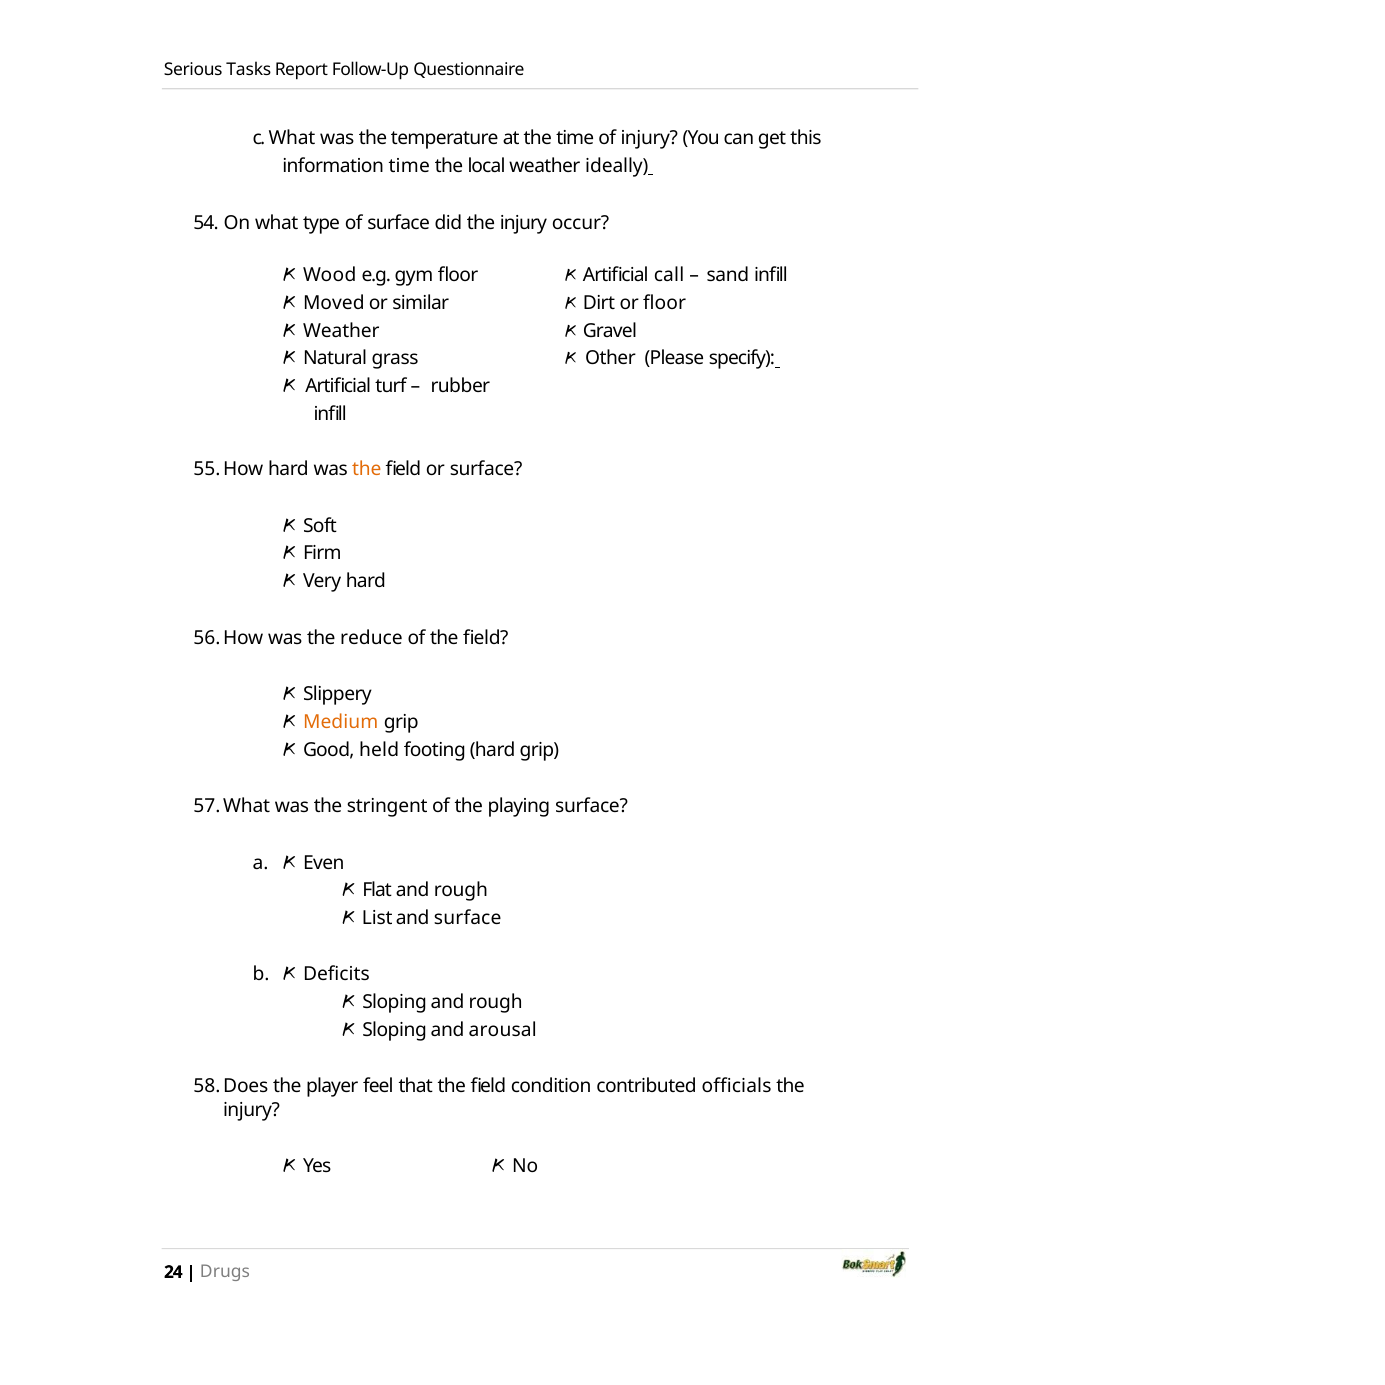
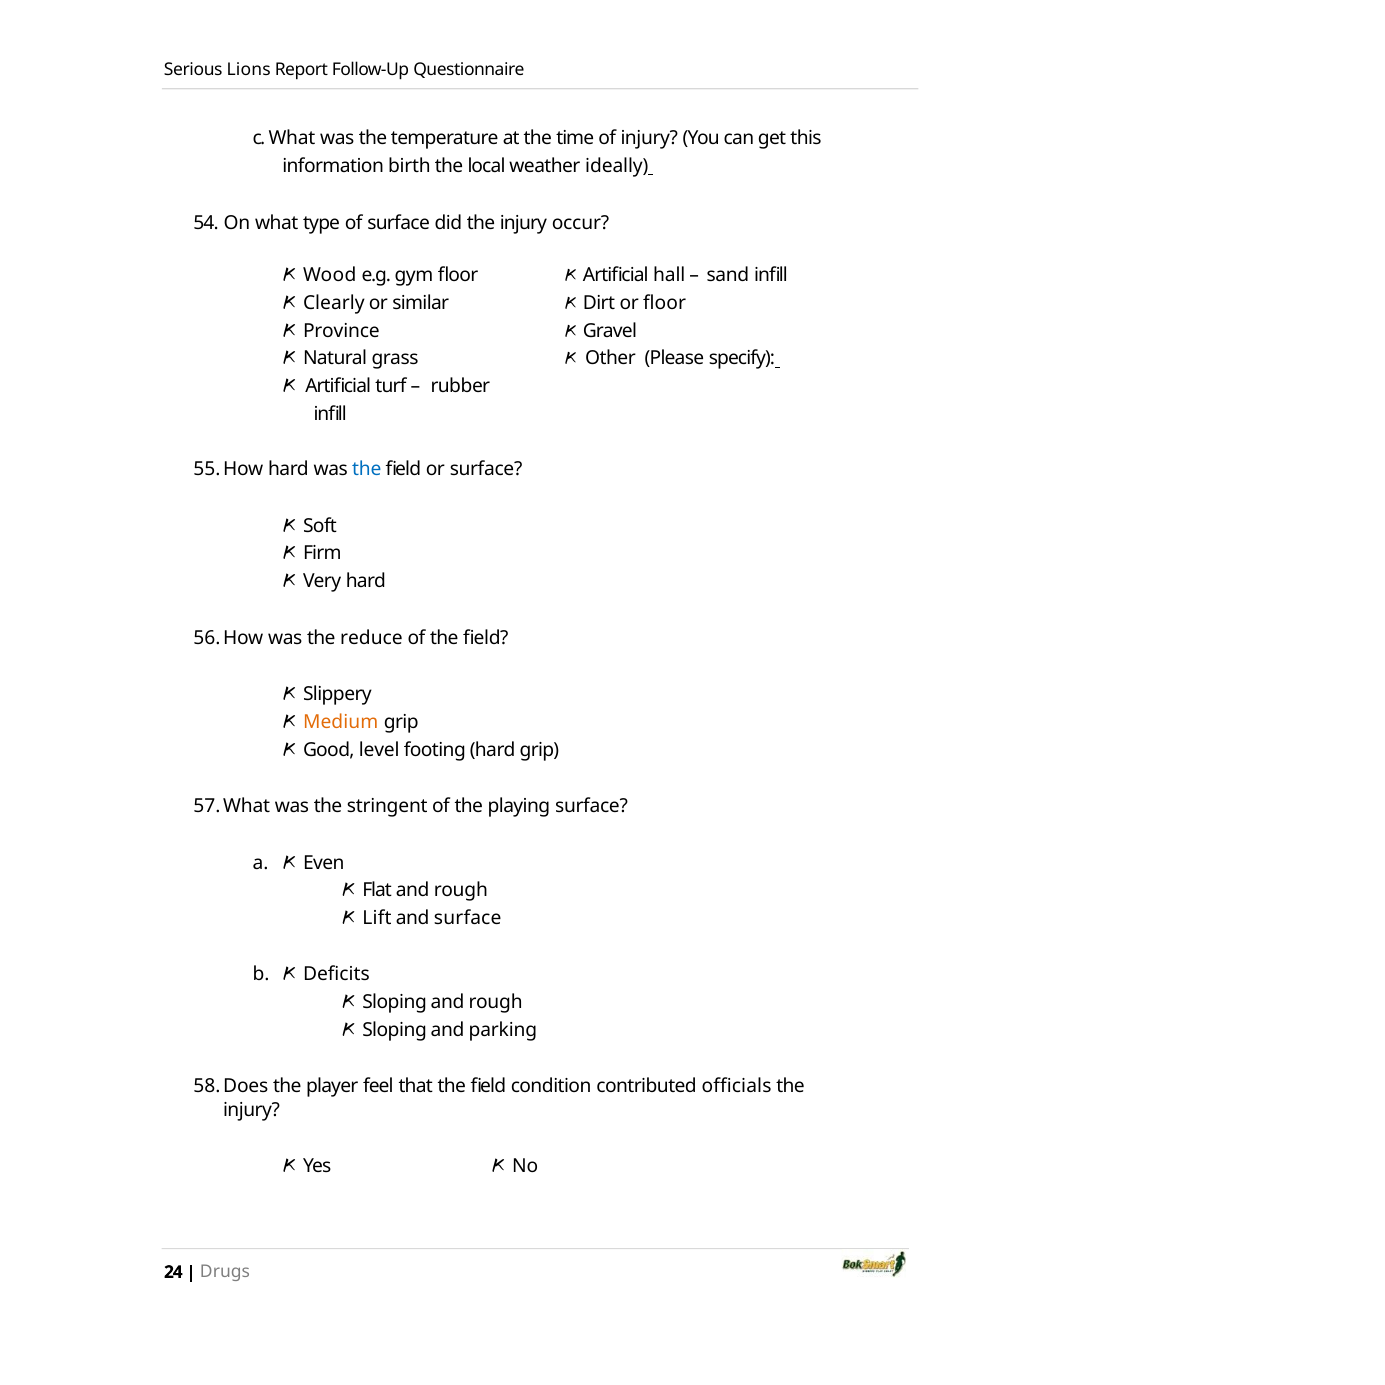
Tasks: Tasks -> Lions
information time: time -> birth
call: call -> hall
Moved: Moved -> Clearly
Weather at (341, 331): Weather -> Province
the at (367, 469) colour: orange -> blue
held: held -> level
List: List -> Lift
arousal: arousal -> parking
